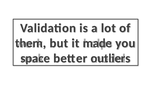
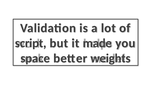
them: them -> script
outliers: outliers -> weights
